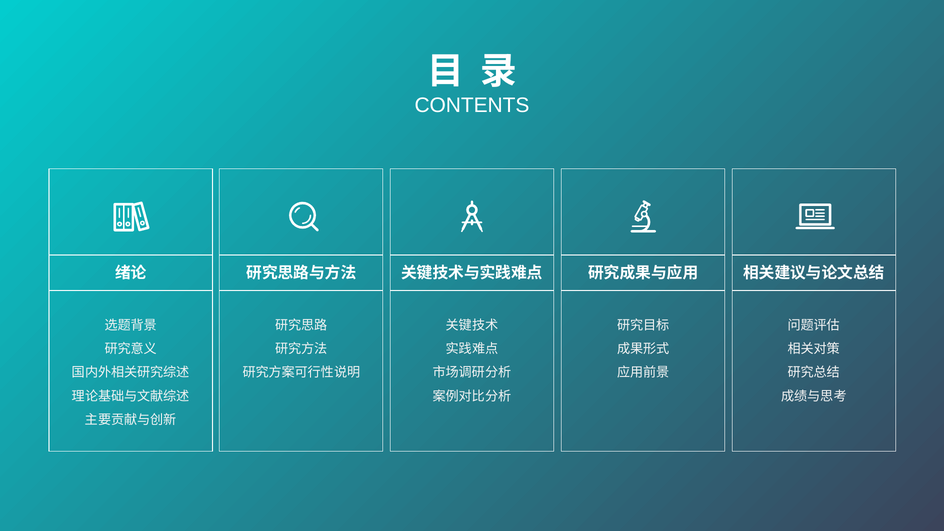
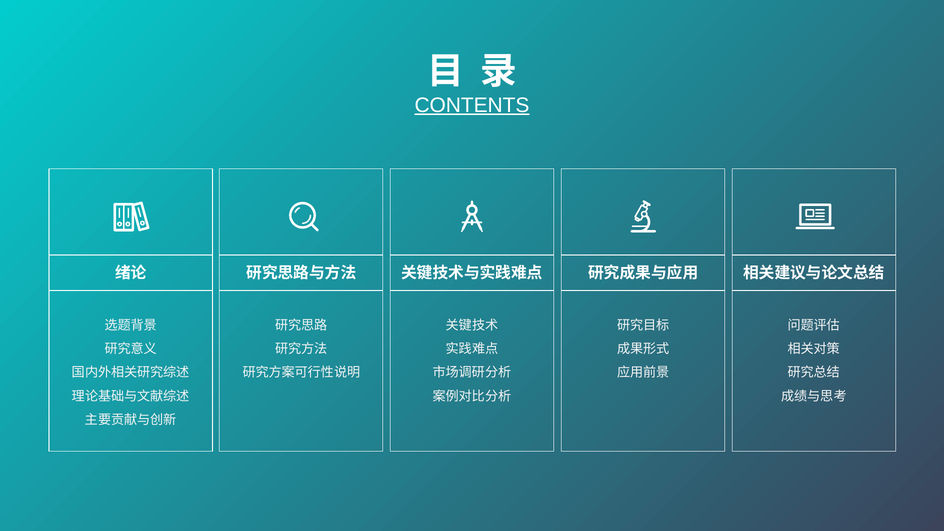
CONTENTS underline: none -> present
